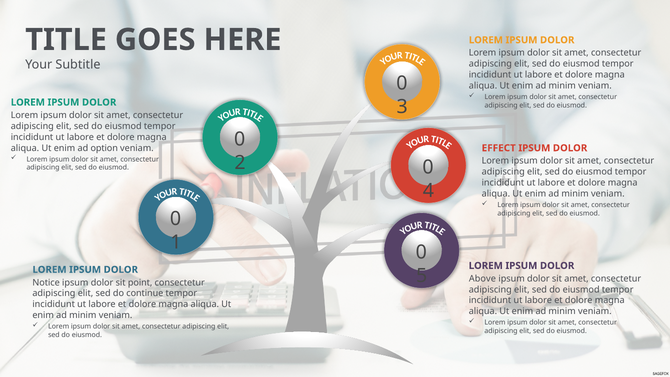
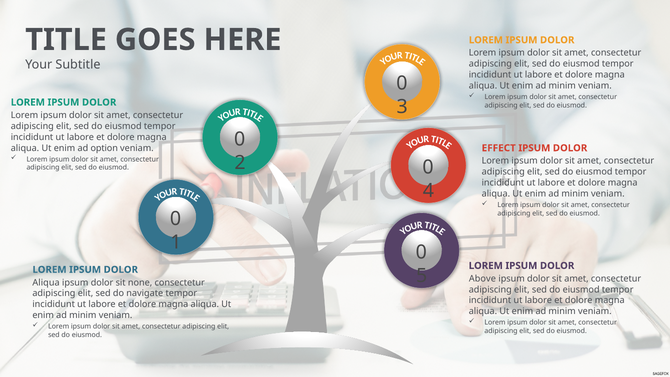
Notice at (46, 282): Notice -> Aliqua
point: point -> none
continue: continue -> navigate
